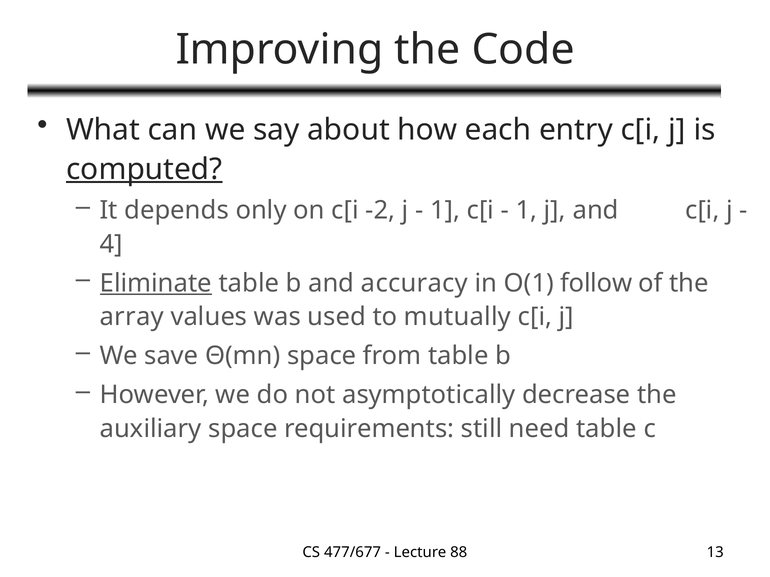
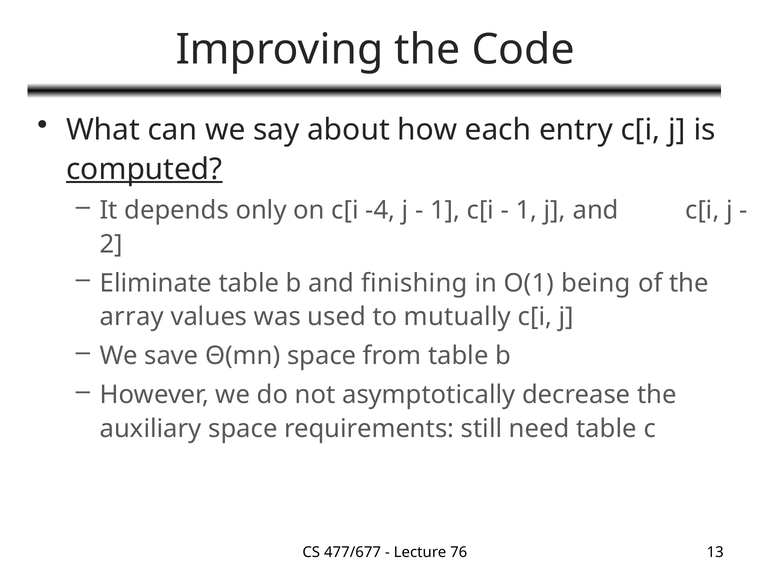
-2: -2 -> -4
4: 4 -> 2
Eliminate underline: present -> none
accuracy: accuracy -> finishing
follow: follow -> being
88: 88 -> 76
